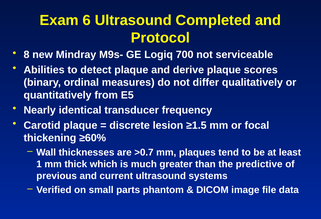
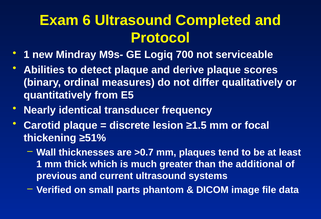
8 at (27, 55): 8 -> 1
≥60%: ≥60% -> ≥51%
predictive: predictive -> additional
